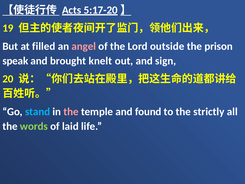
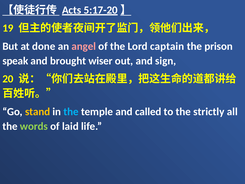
filled: filled -> done
outside: outside -> captain
knelt: knelt -> wiser
stand colour: light blue -> yellow
the at (71, 111) colour: pink -> light blue
found: found -> called
